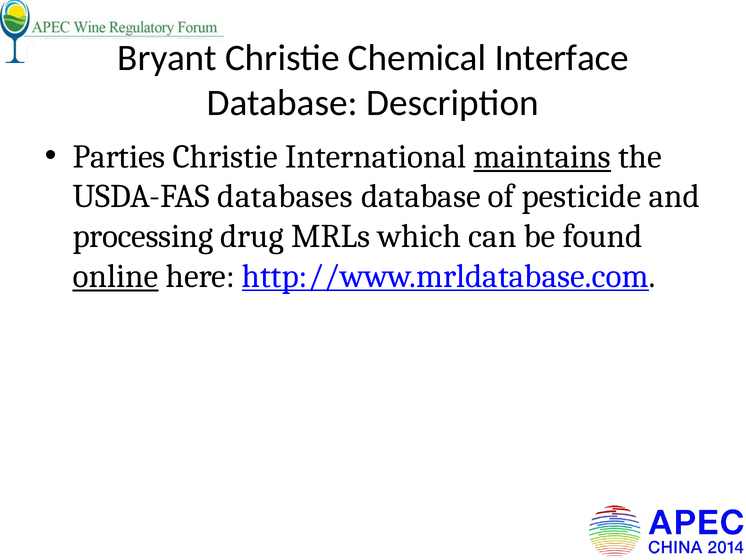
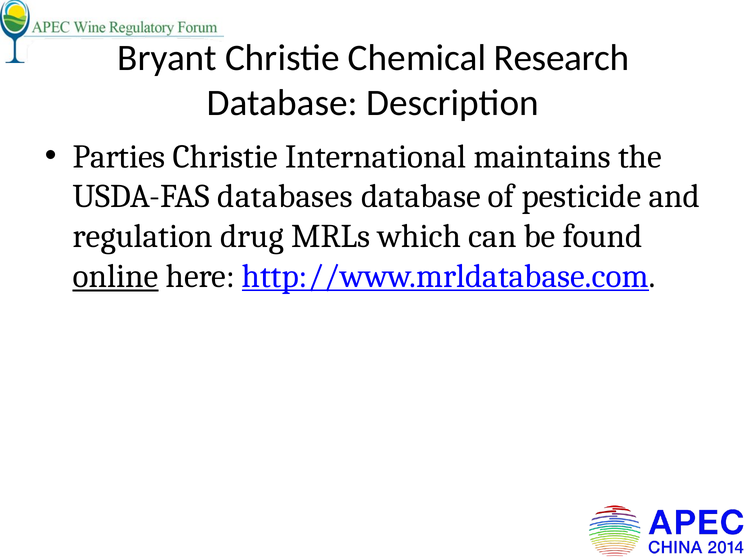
Interface: Interface -> Research
maintains underline: present -> none
processing: processing -> regulation
